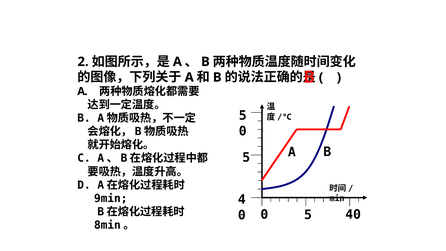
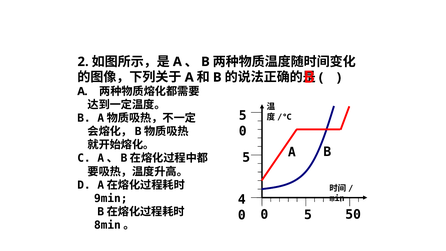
40: 40 -> 50
